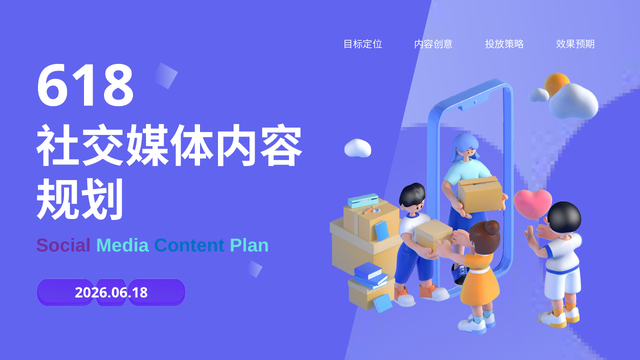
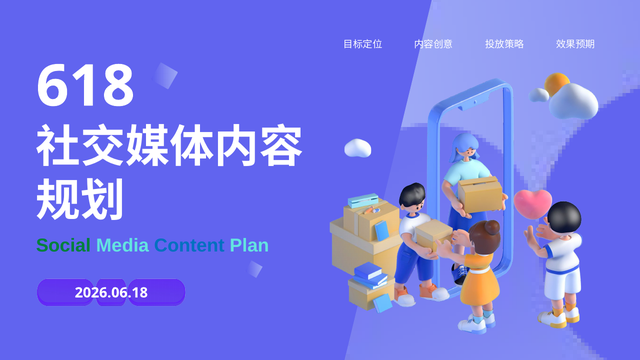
Social colour: purple -> green
